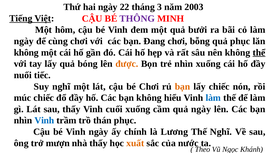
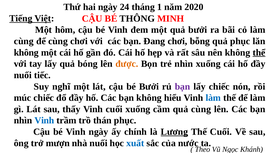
22: 22 -> 24
3: 3 -> 1
2003: 2003 -> 2020
THÔNG colour: purple -> black
ngày at (24, 41): ngày -> cùng
bé Chơi: Chơi -> Bưởi
bạn at (183, 87) colour: orange -> purple
quả ngày: ngày -> cùng
Lương underline: none -> present
Thế Nghĩ: Nghĩ -> Cuối
nhà thấy: thấy -> nuối
xuất colour: orange -> blue
